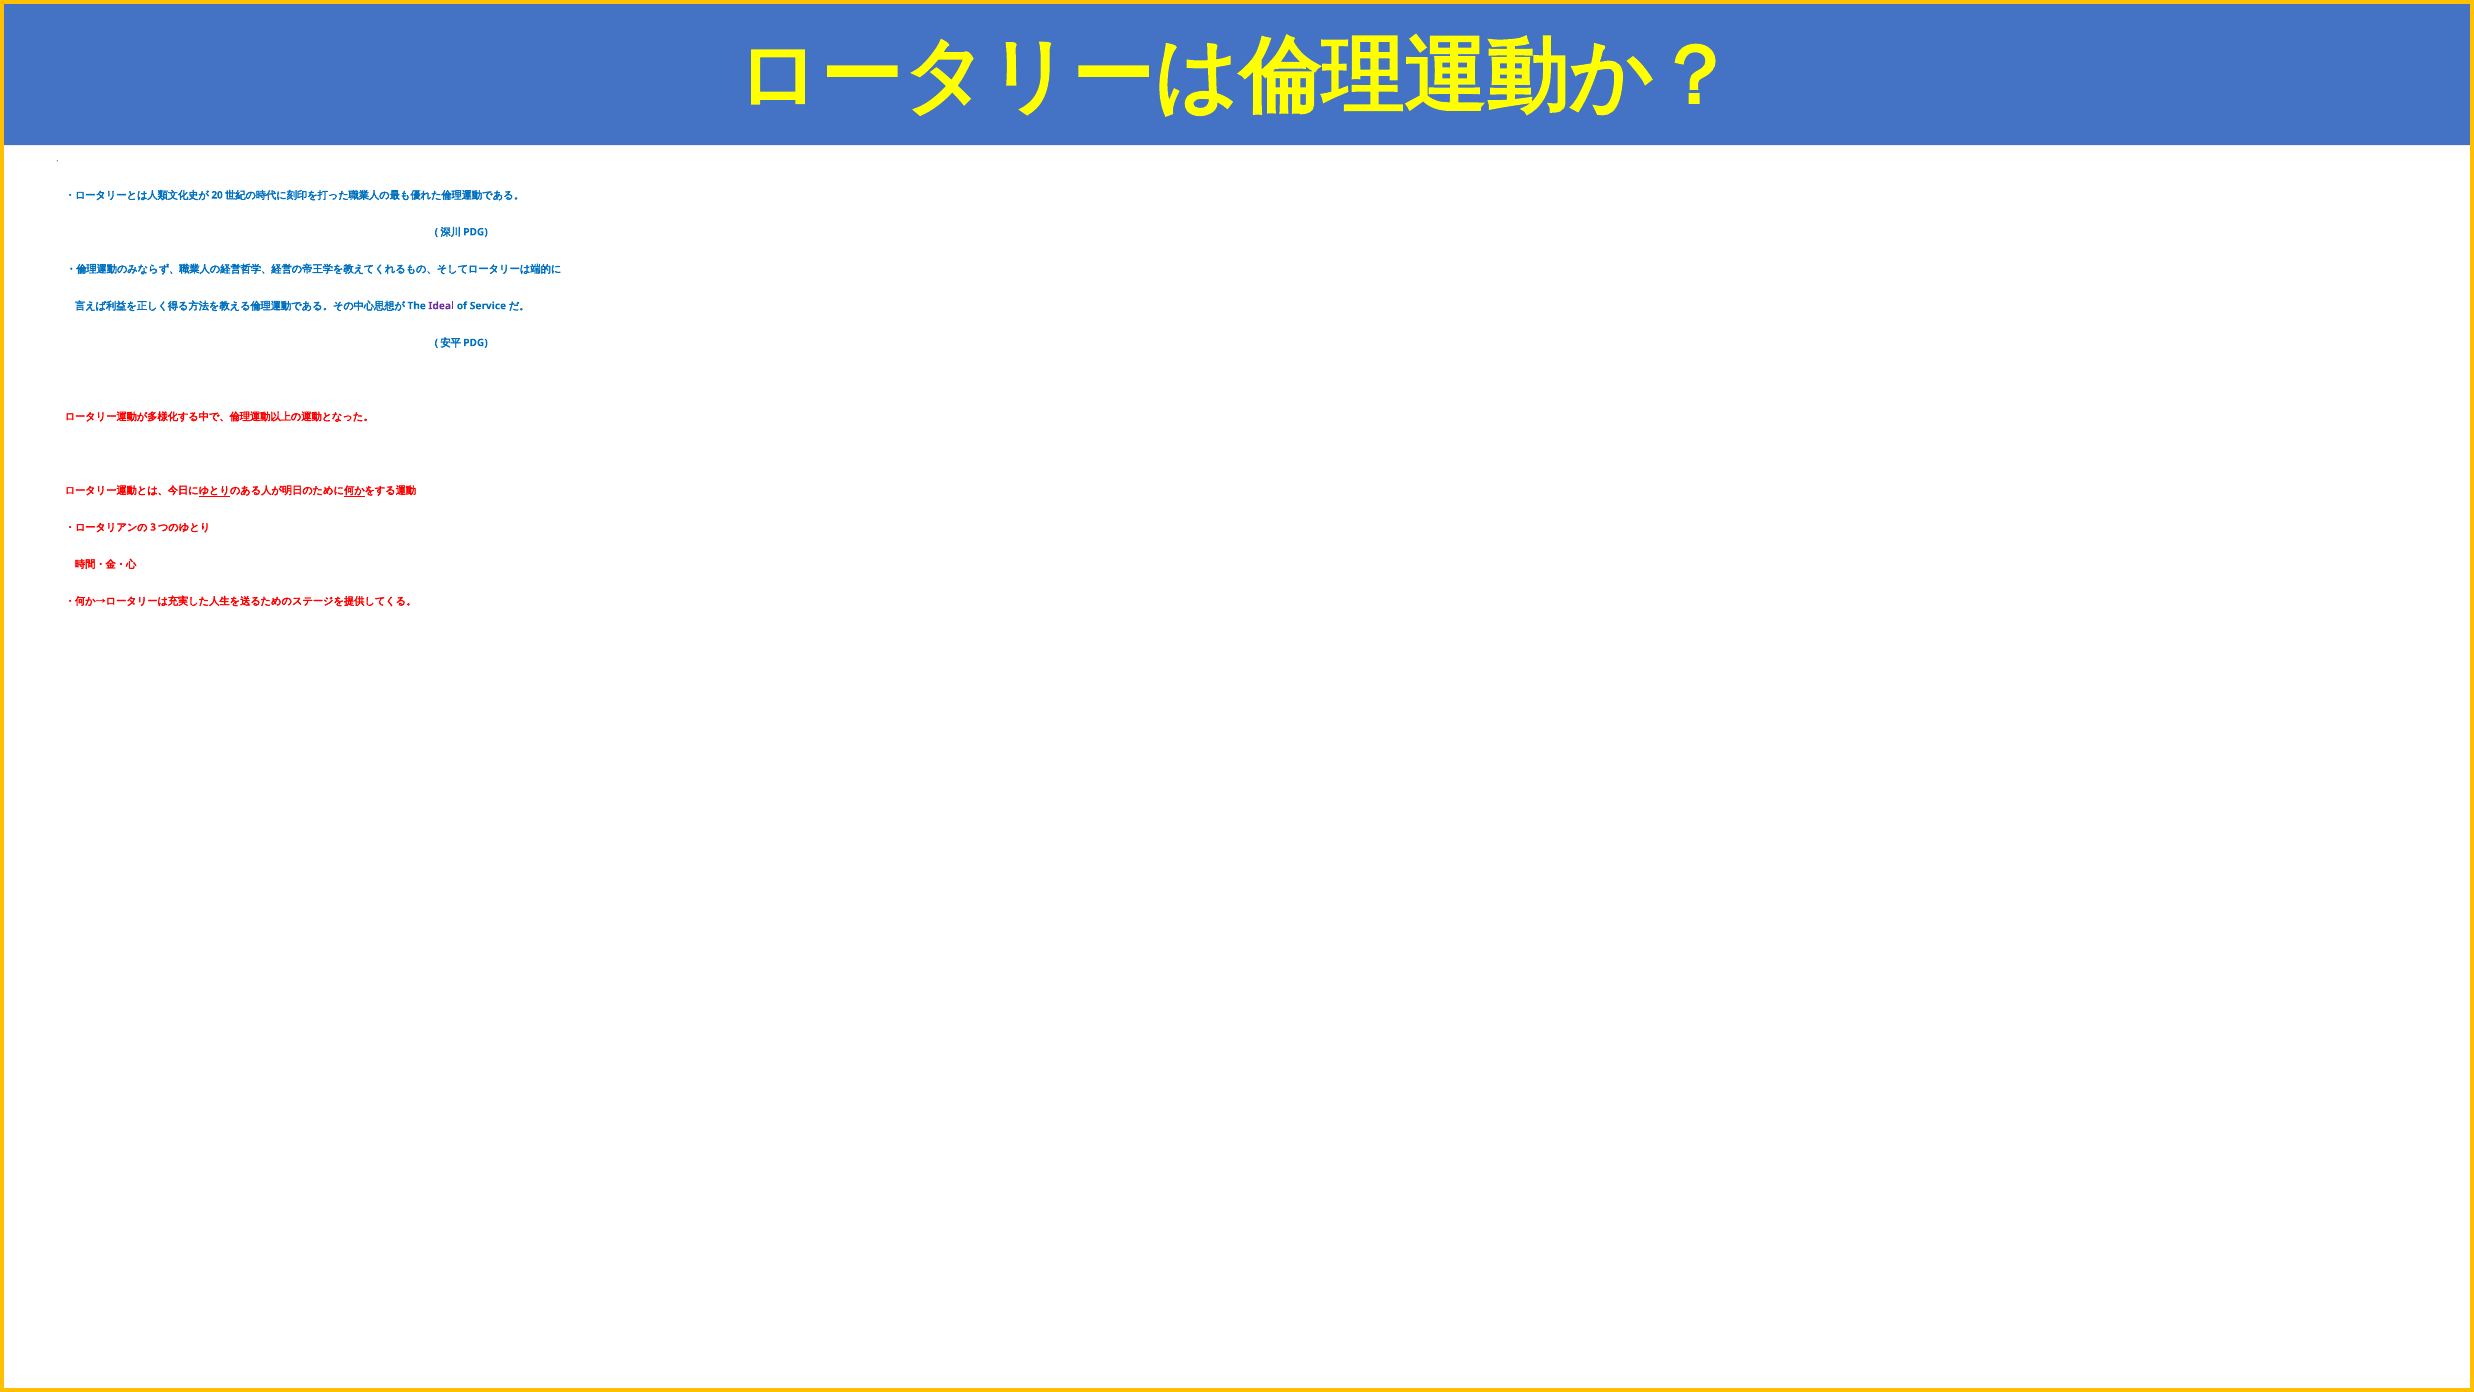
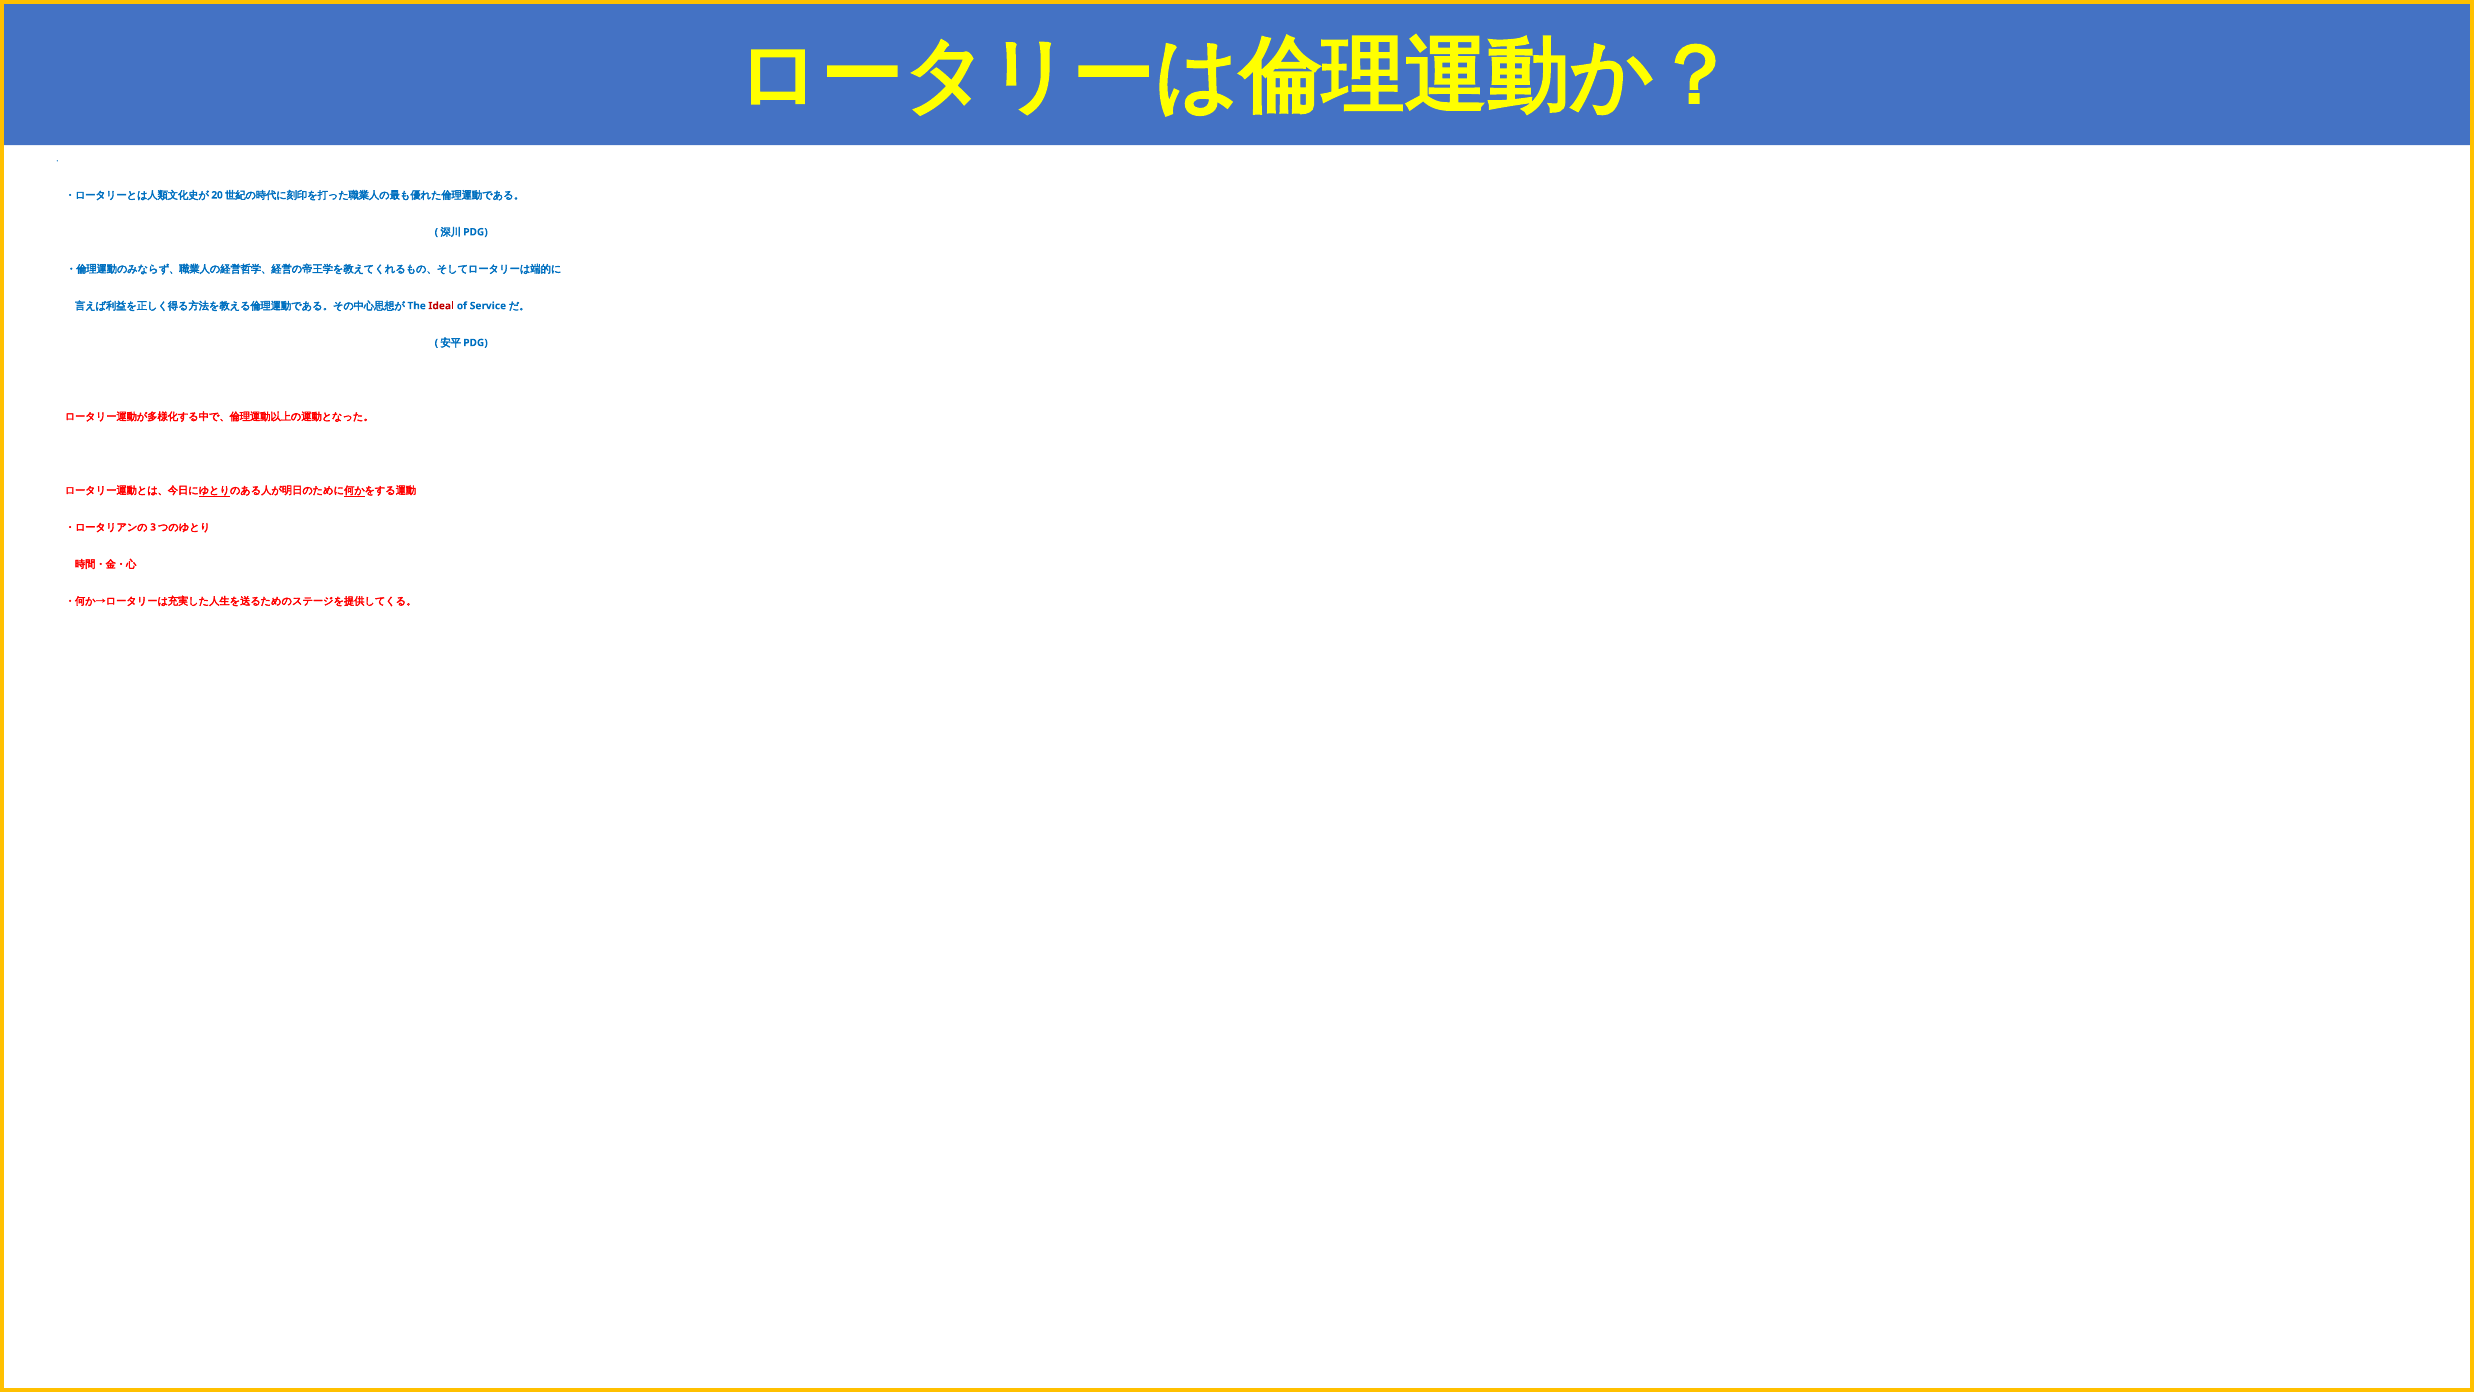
Ideal colour: purple -> red
